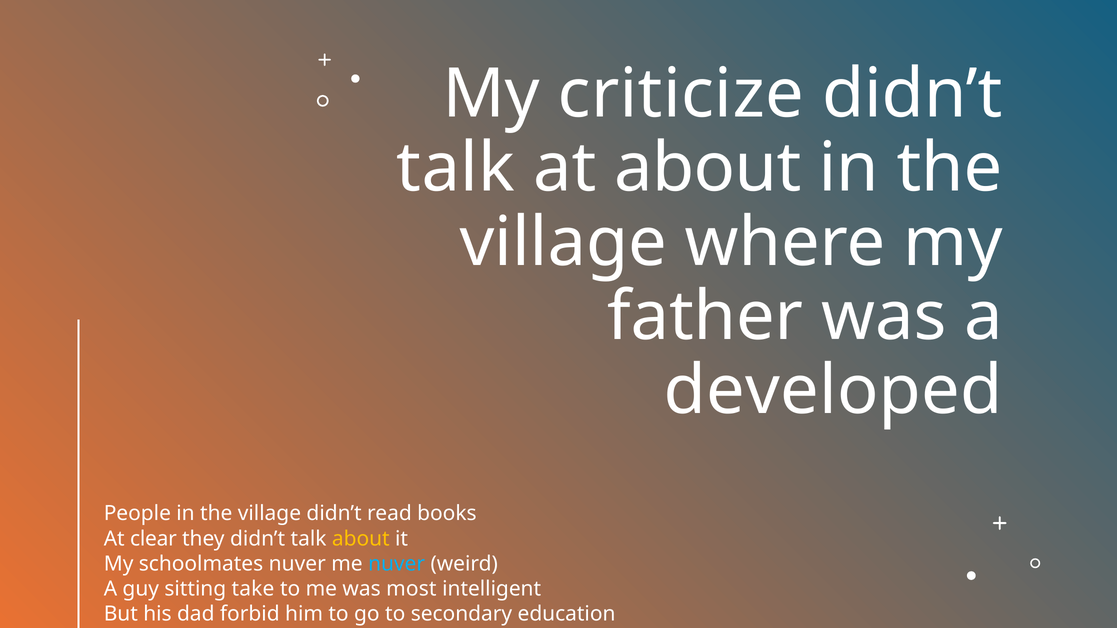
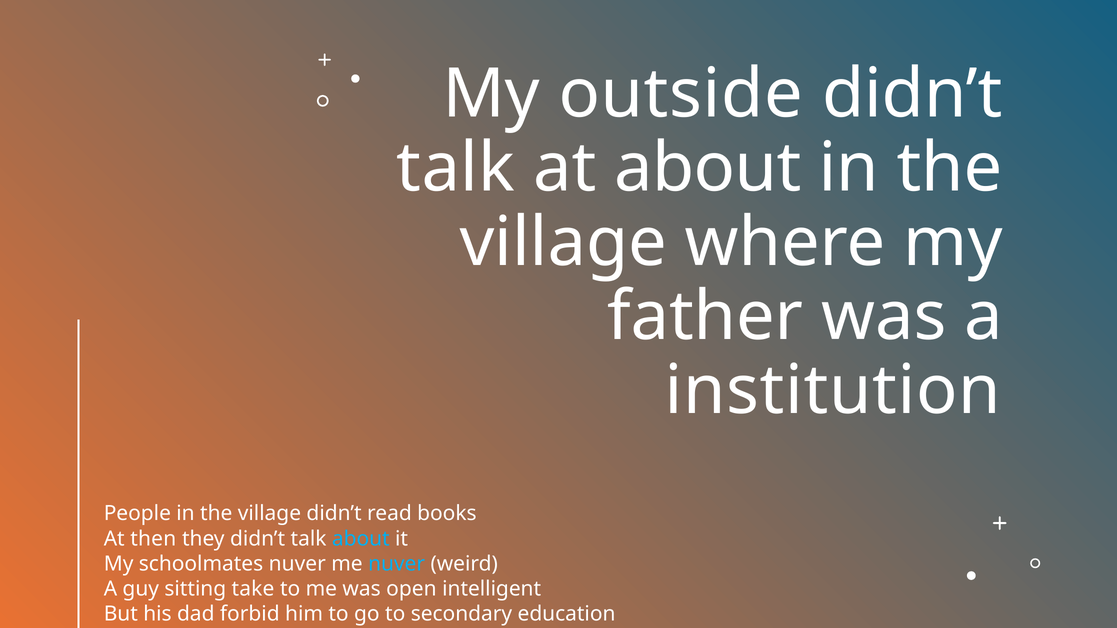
criticize: criticize -> outside
developed: developed -> institution
clear: clear -> then
about at (361, 539) colour: yellow -> light blue
most: most -> open
